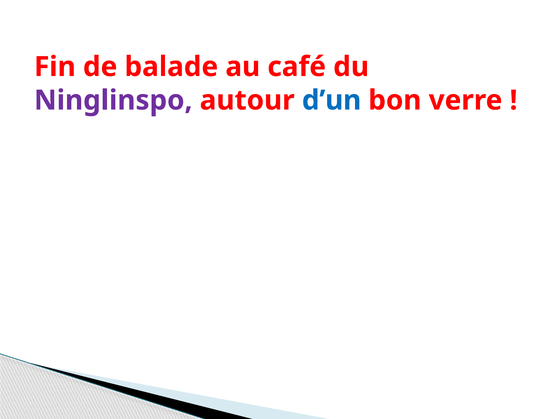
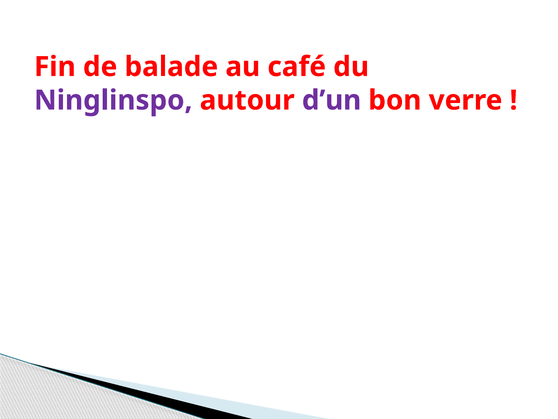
d’un colour: blue -> purple
